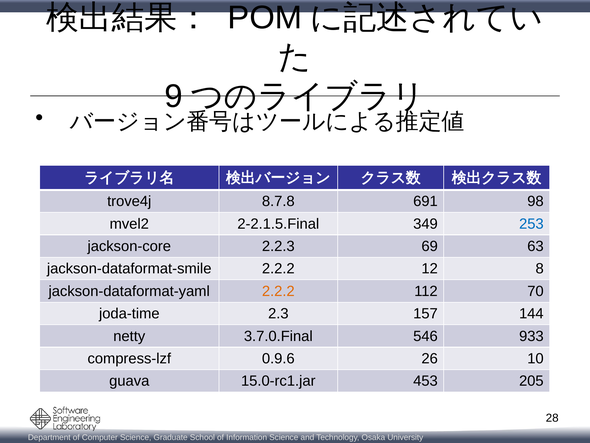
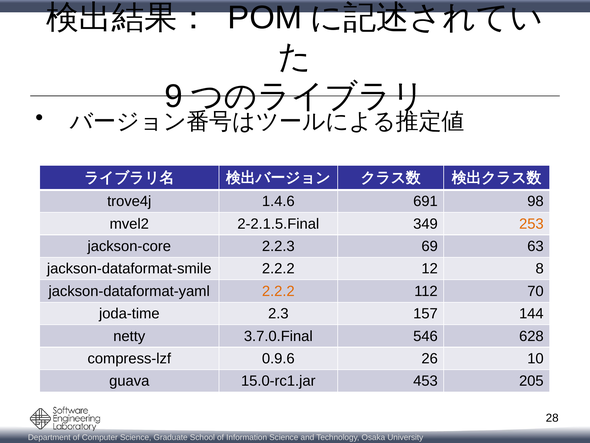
8.7.8: 8.7.8 -> 1.4.6
253 colour: blue -> orange
933: 933 -> 628
